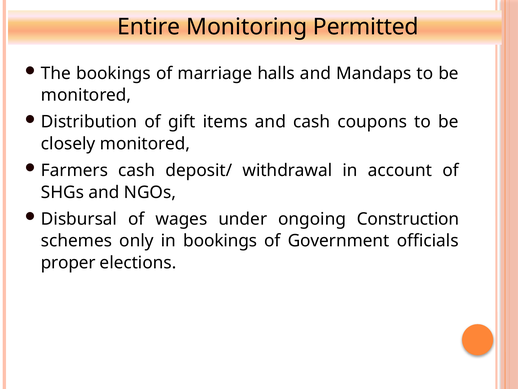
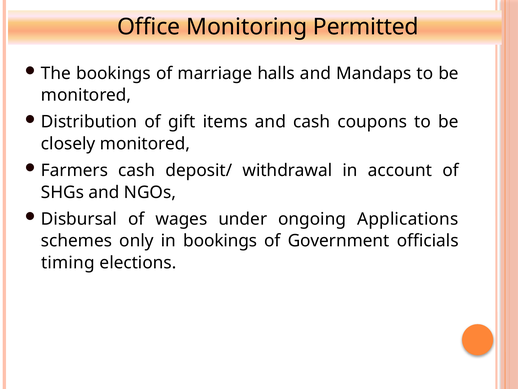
Entire: Entire -> Office
Construction: Construction -> Applications
proper: proper -> timing
